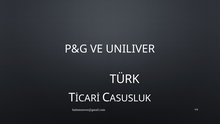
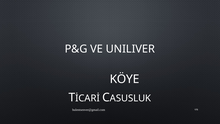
TÜRK: TÜRK -> KÖYE
